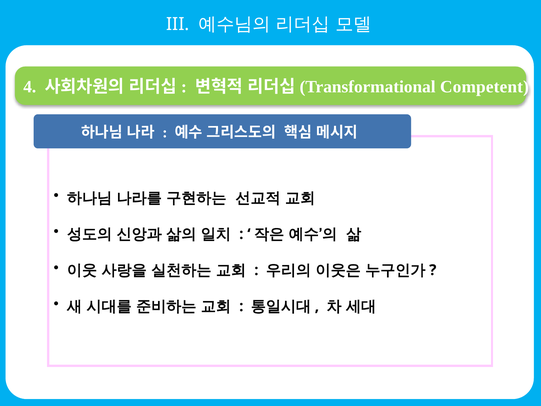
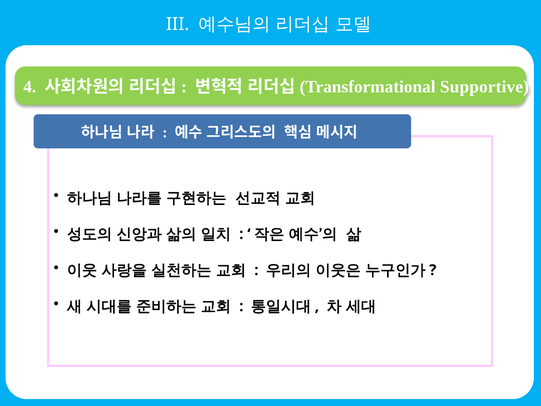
Competent: Competent -> Supportive
